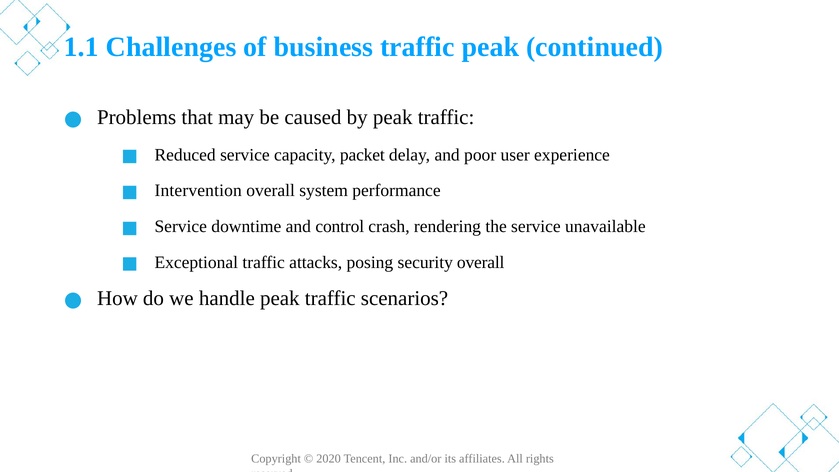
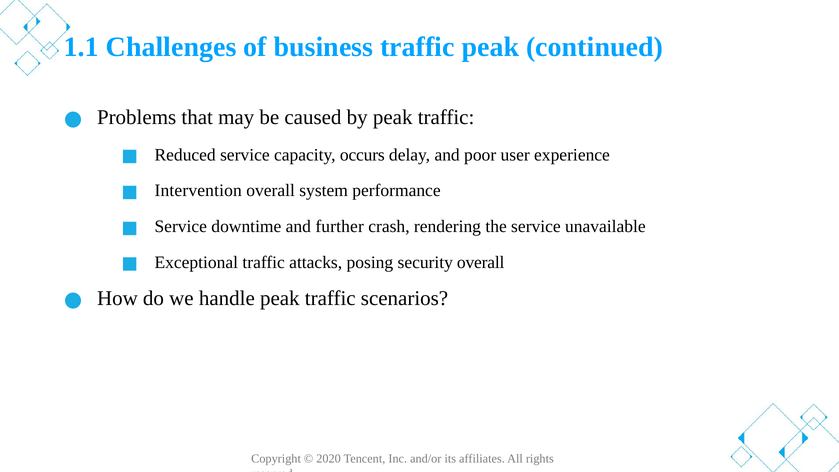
packet: packet -> occurs
control: control -> further
